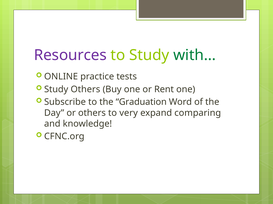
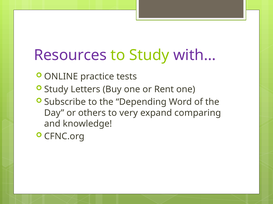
with… colour: green -> purple
Study Others: Others -> Letters
Graduation: Graduation -> Depending
